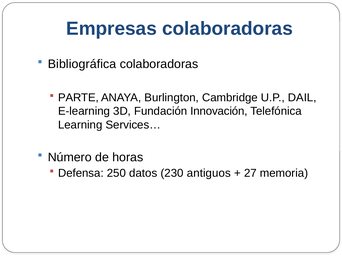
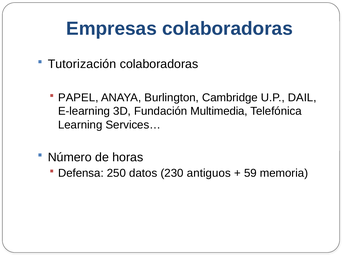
Bibliográfica: Bibliográfica -> Tutorización
PARTE: PARTE -> PAPEL
Innovación: Innovación -> Multimedia
27: 27 -> 59
